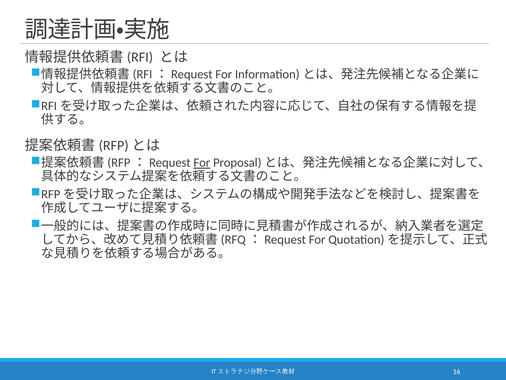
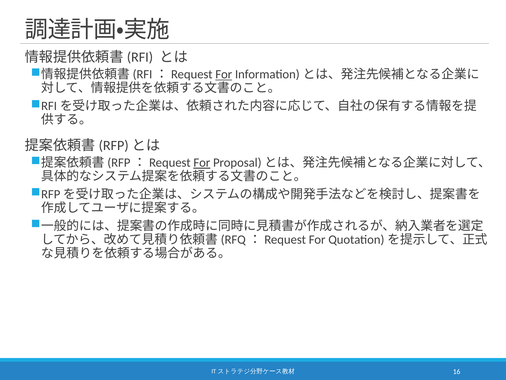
For at (224, 74) underline: none -> present
